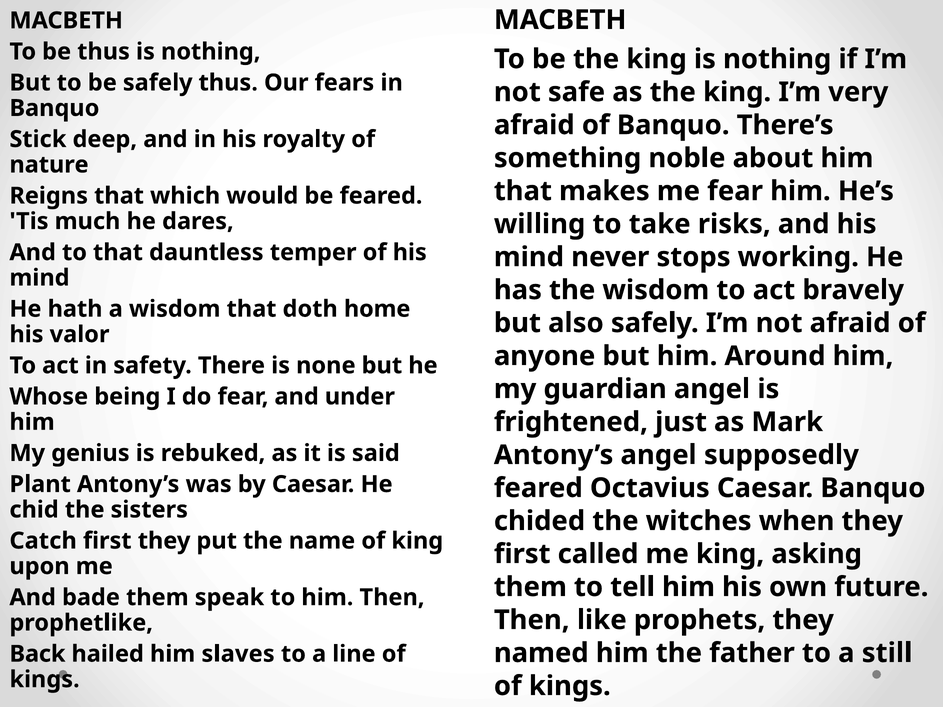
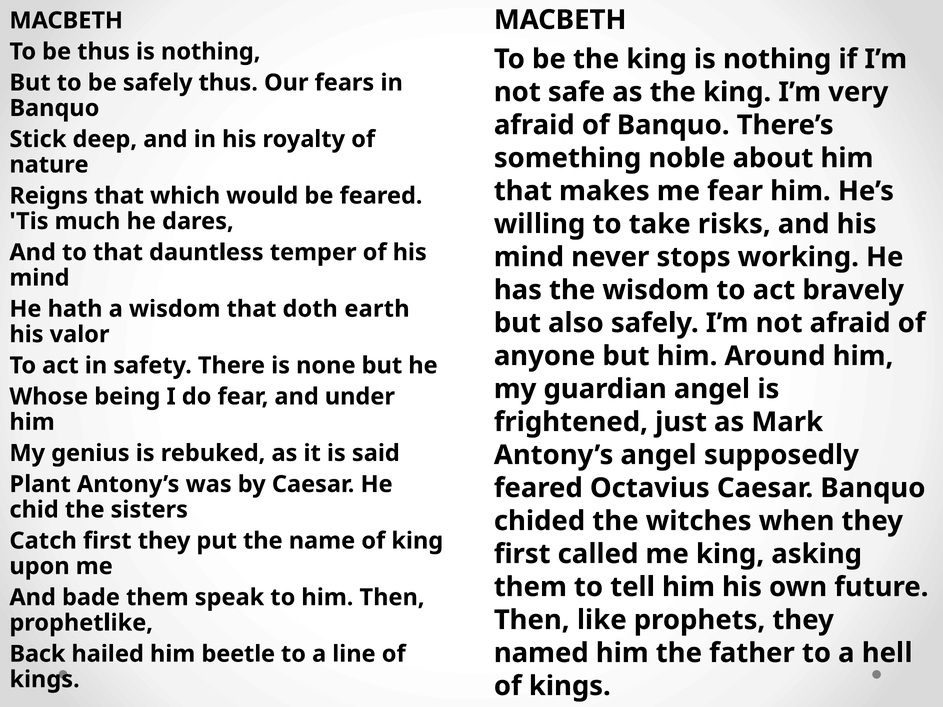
home: home -> earth
still: still -> hell
slaves: slaves -> beetle
